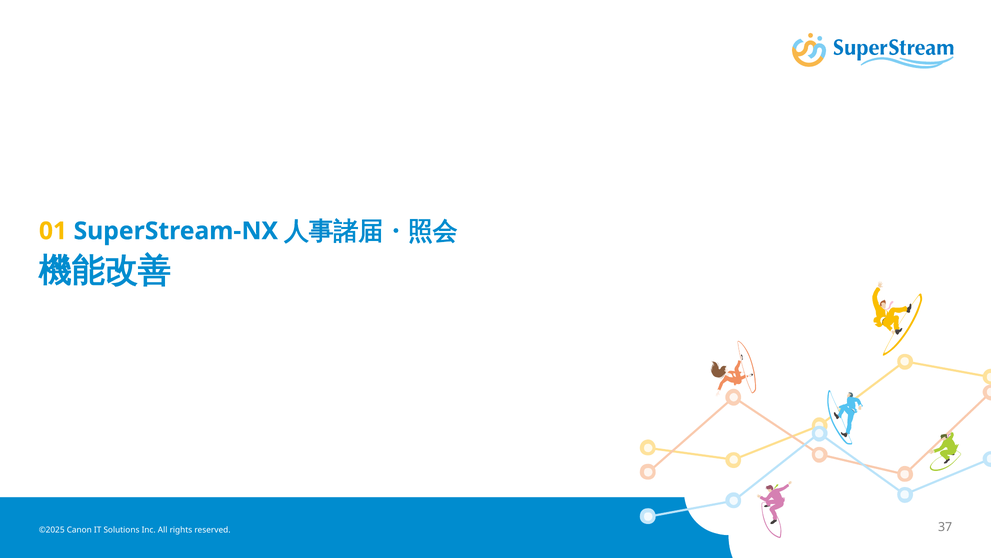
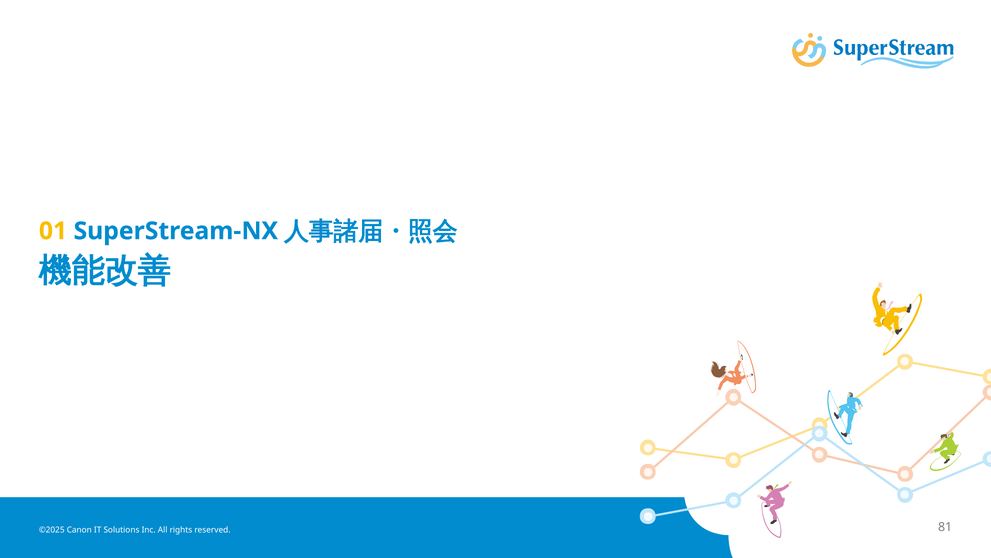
37: 37 -> 81
